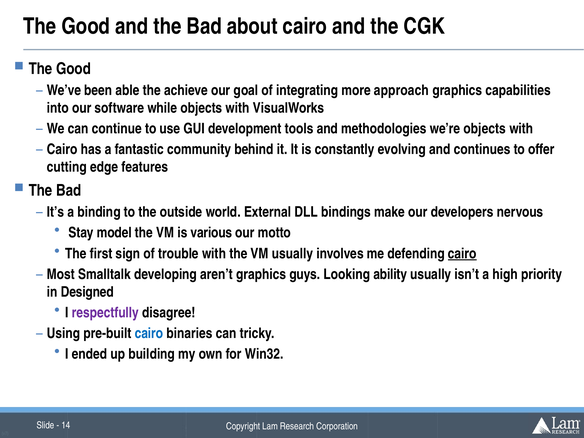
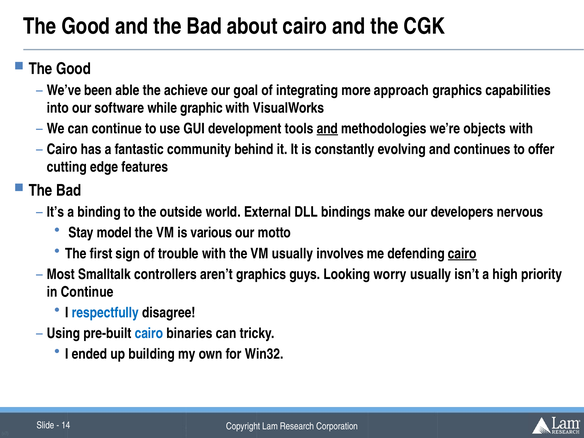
while objects: objects -> graphic
and at (327, 129) underline: none -> present
developing: developing -> controllers
ability: ability -> worry
in Designed: Designed -> Continue
respectfully colour: purple -> blue
